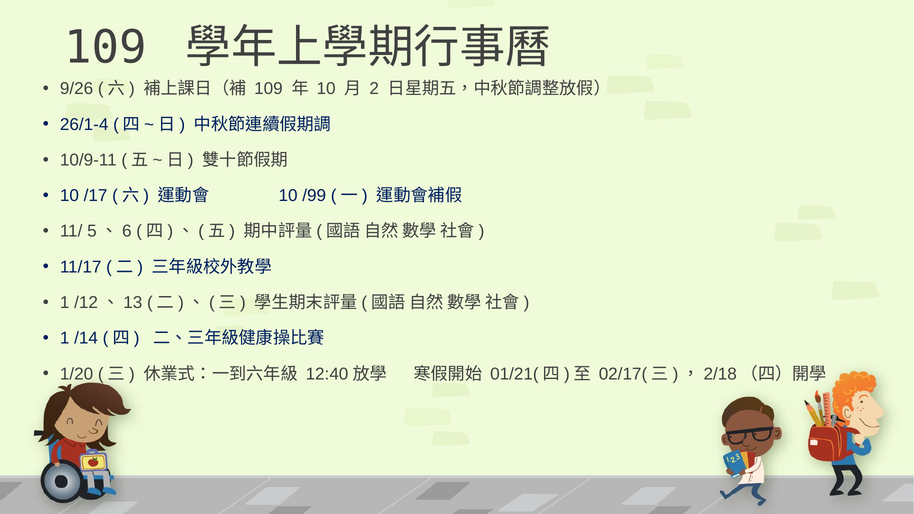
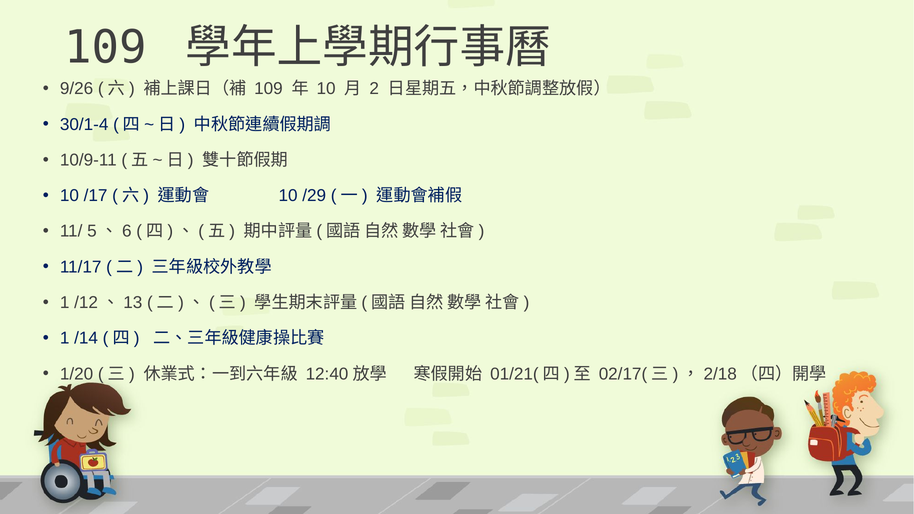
26/1-4: 26/1-4 -> 30/1-4
/99: /99 -> /29
